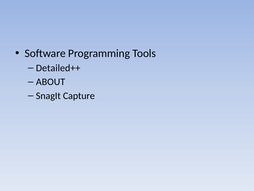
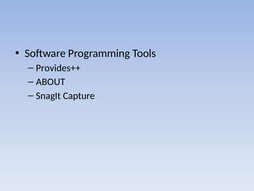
Detailed++: Detailed++ -> Provides++
